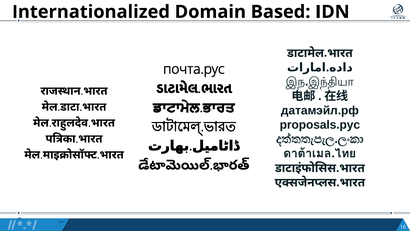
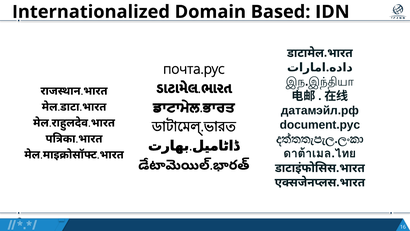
proposals.рус: proposals.рус -> document.рус
